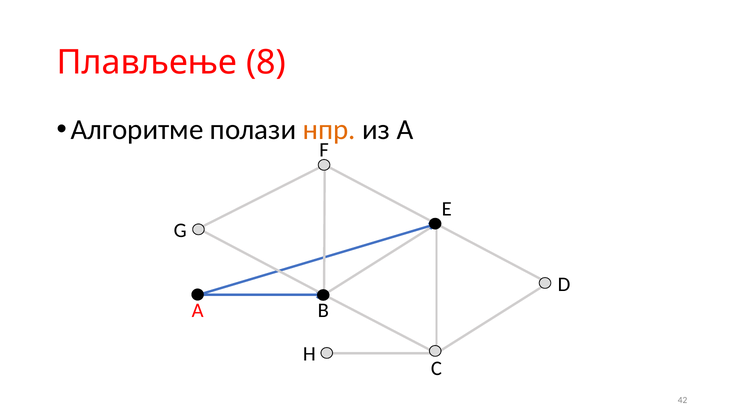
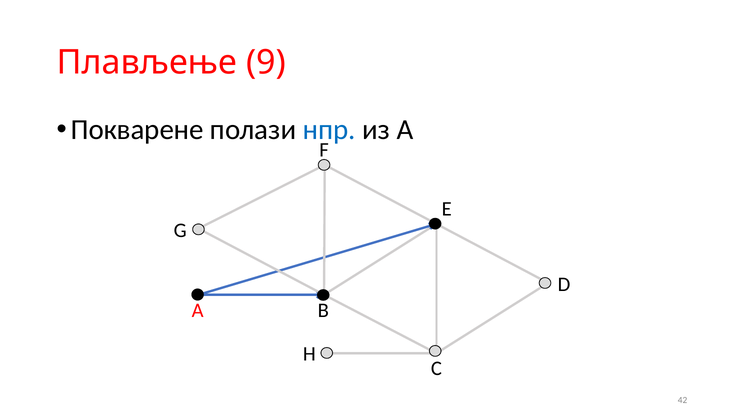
8: 8 -> 9
Алгоритме: Алгоритме -> Покварене
нпр colour: orange -> blue
